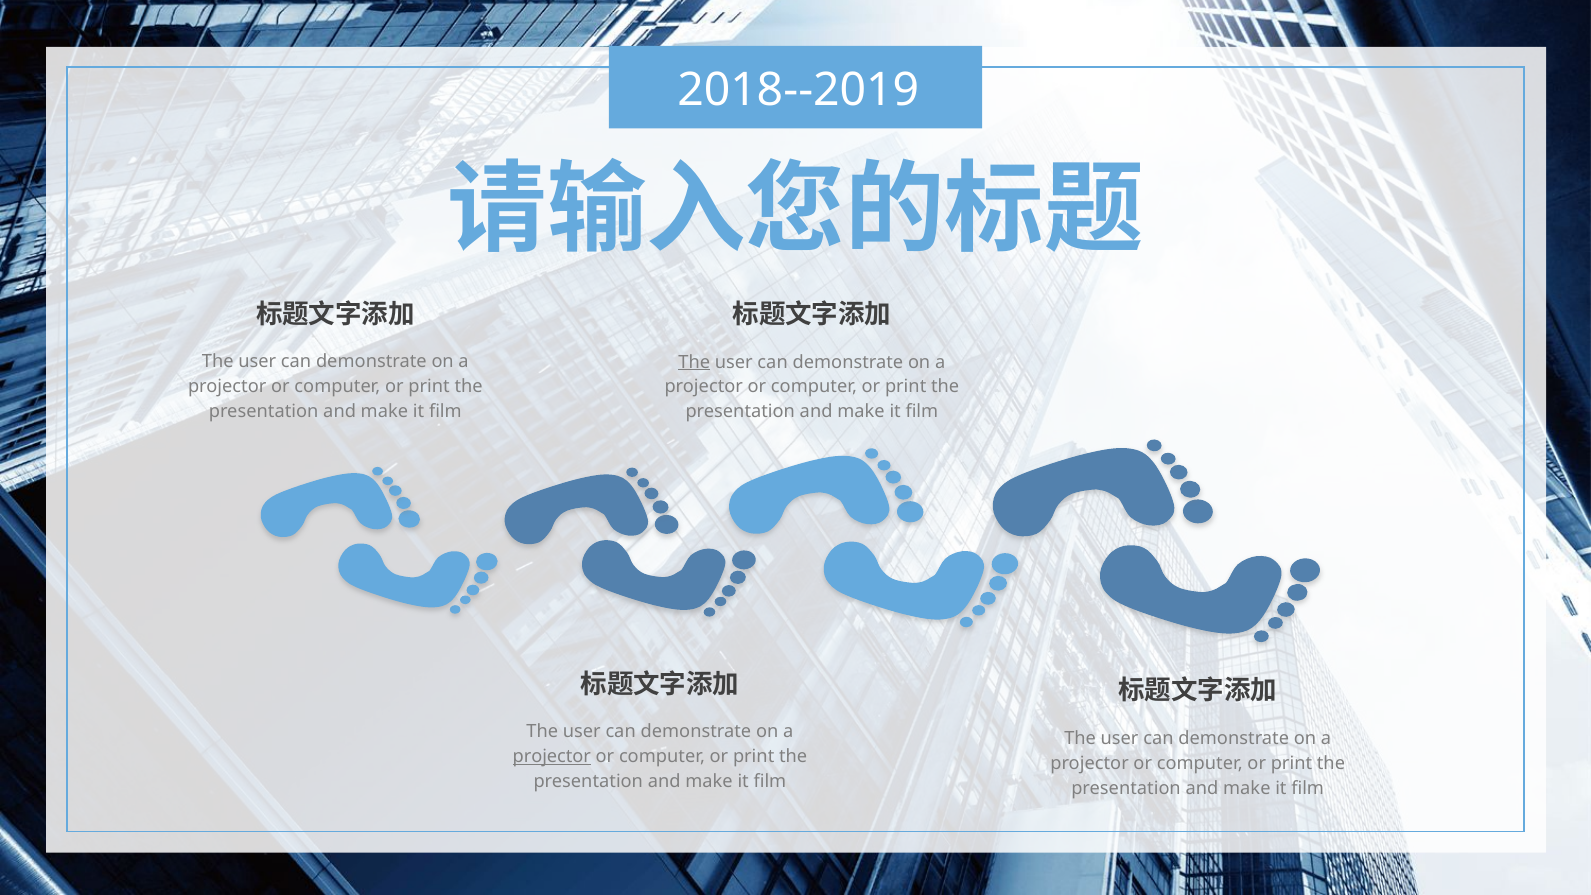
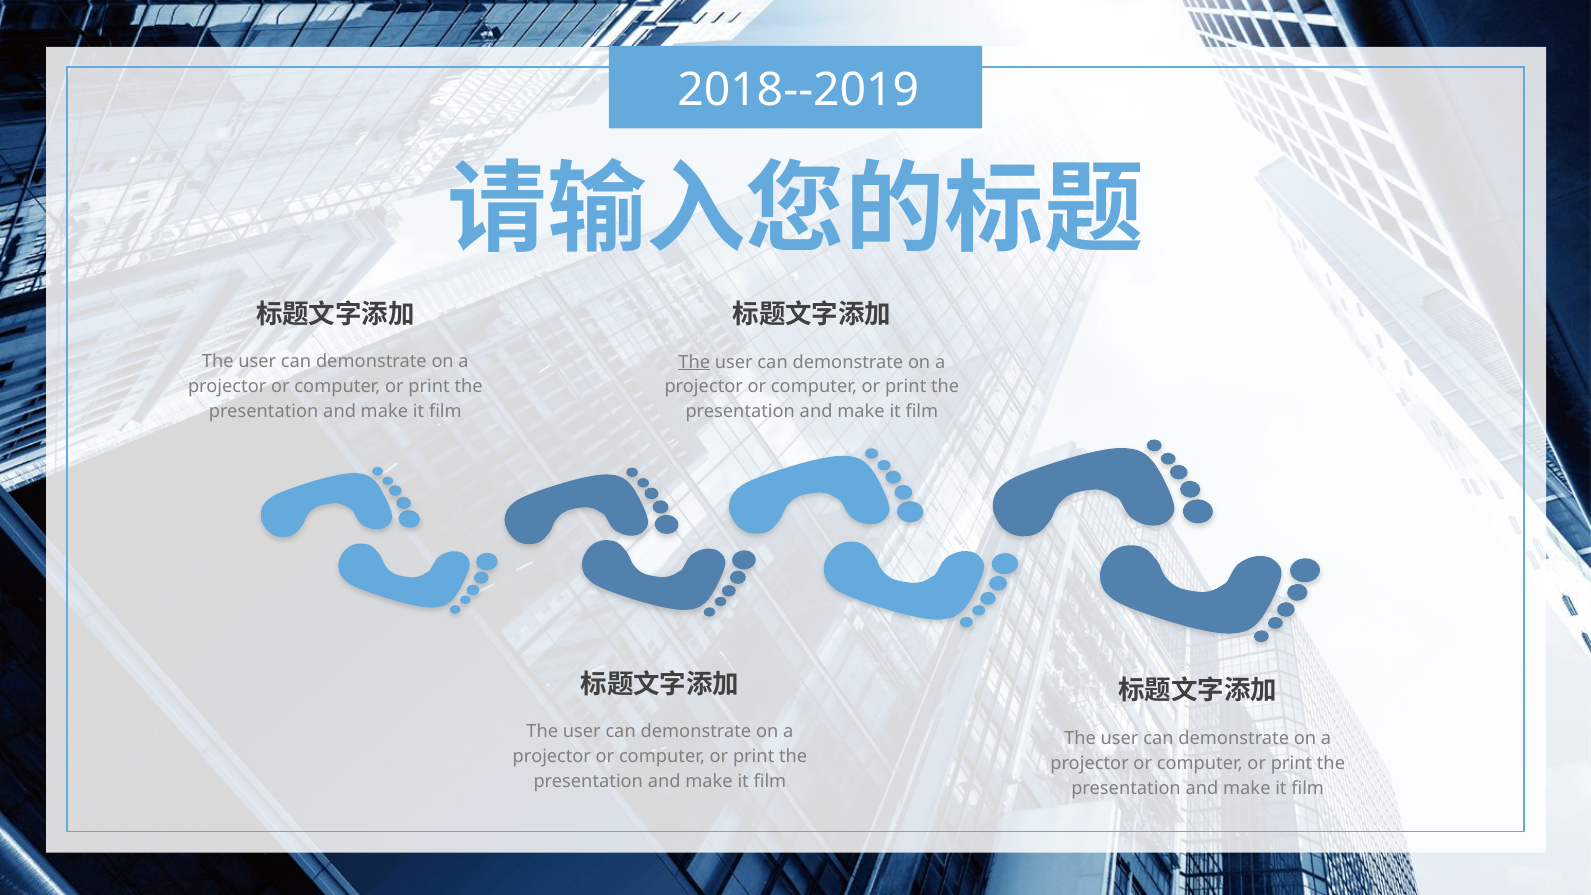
projector at (552, 757) underline: present -> none
